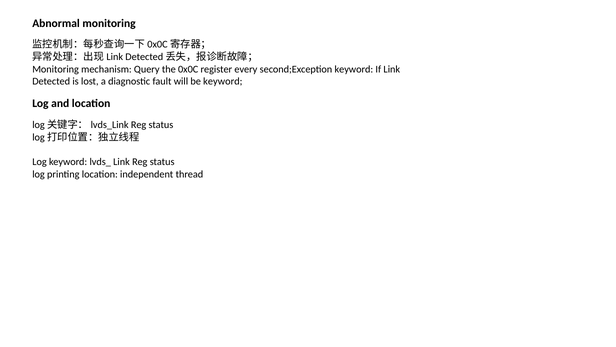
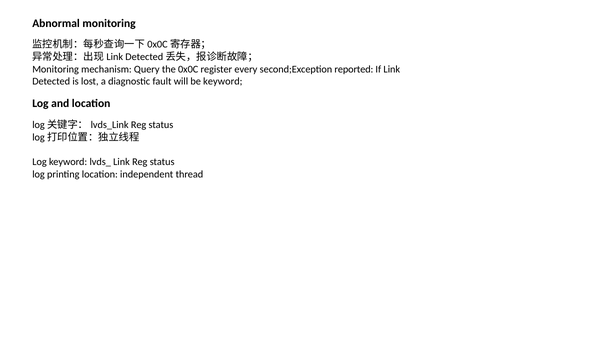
second;Exception keyword: keyword -> reported
